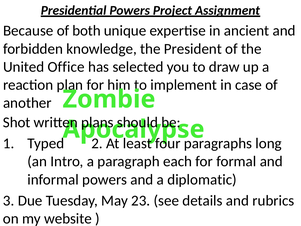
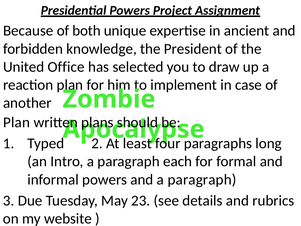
Shot at (17, 122): Shot -> Plan
and a diplomatic: diplomatic -> paragraph
